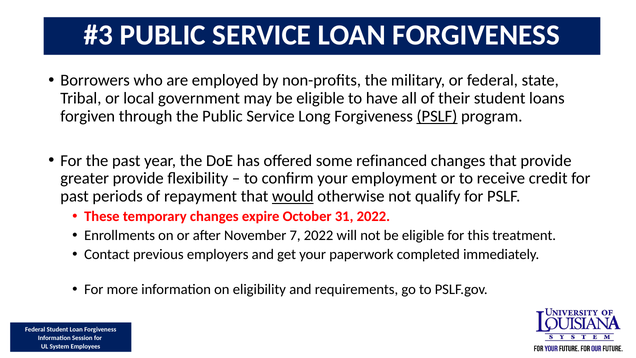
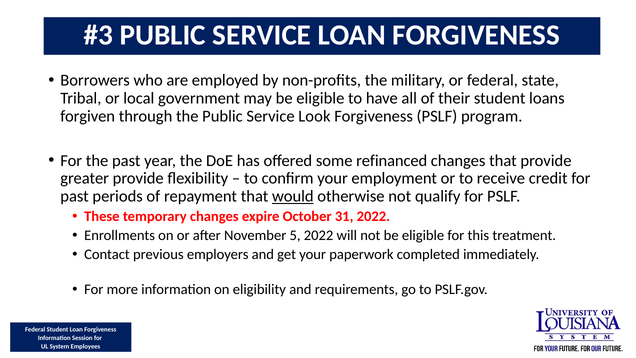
Long: Long -> Look
PSLF at (437, 116) underline: present -> none
7: 7 -> 5
